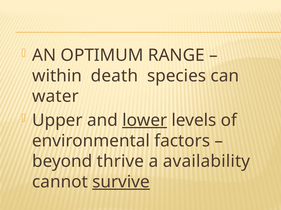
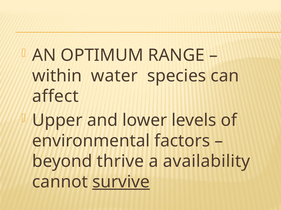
death: death -> water
water: water -> affect
lower underline: present -> none
